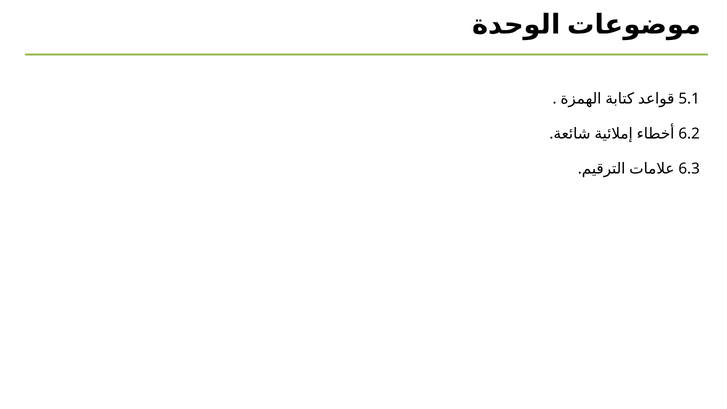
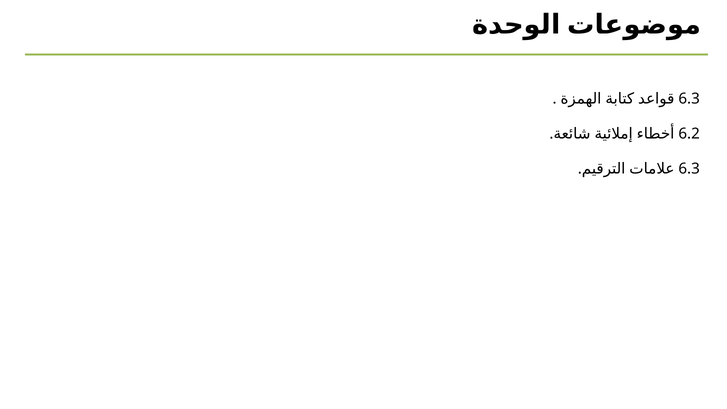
5.1 at (689, 99): 5.1 -> 6.3
